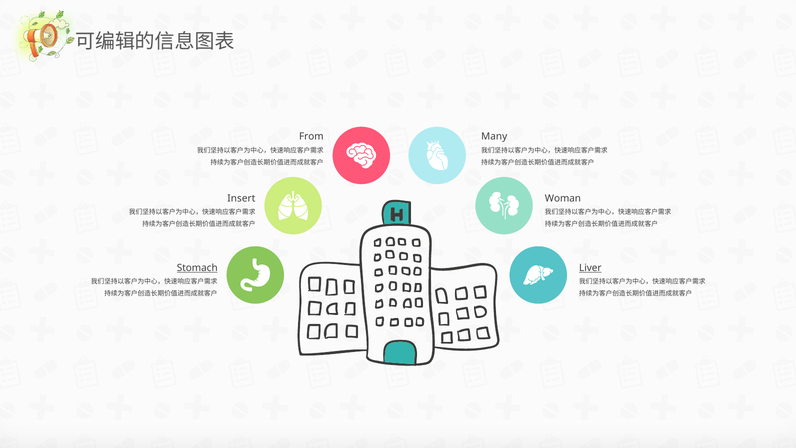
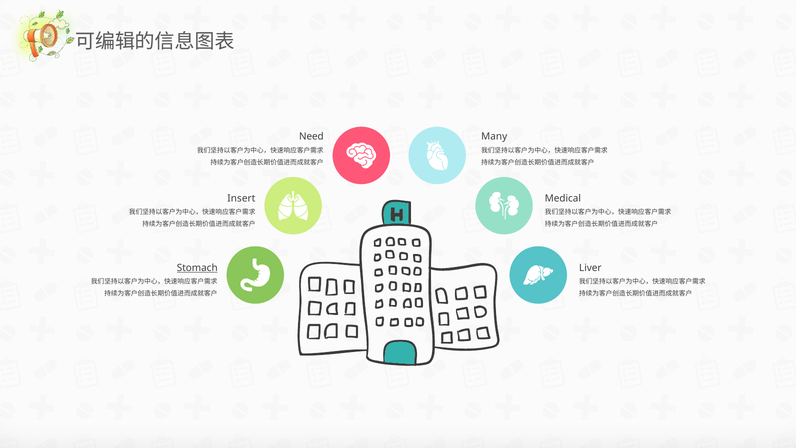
From: From -> Need
Woman: Woman -> Medical
Liver underline: present -> none
